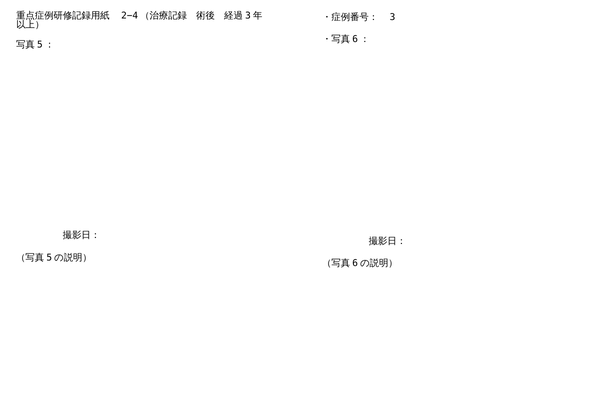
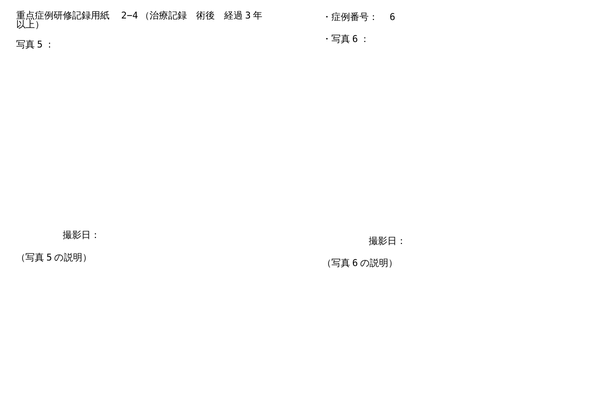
3: 3 -> 6
